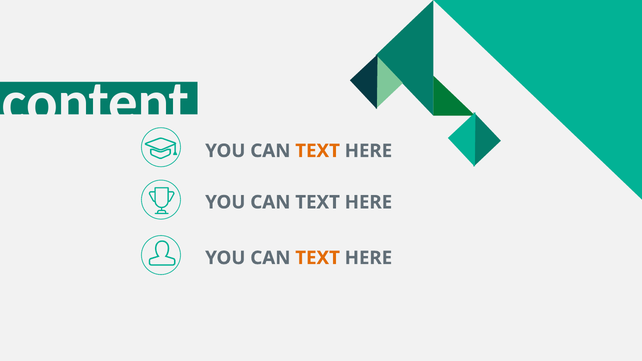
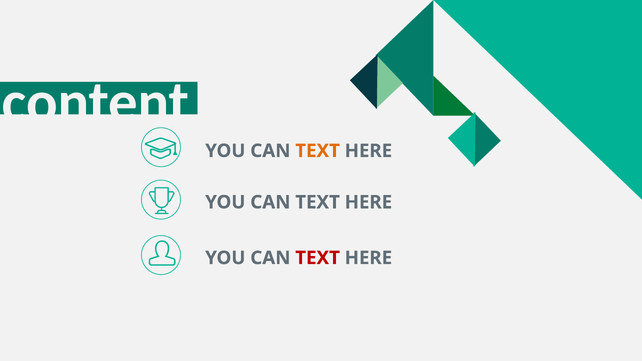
TEXT at (318, 258) colour: orange -> red
